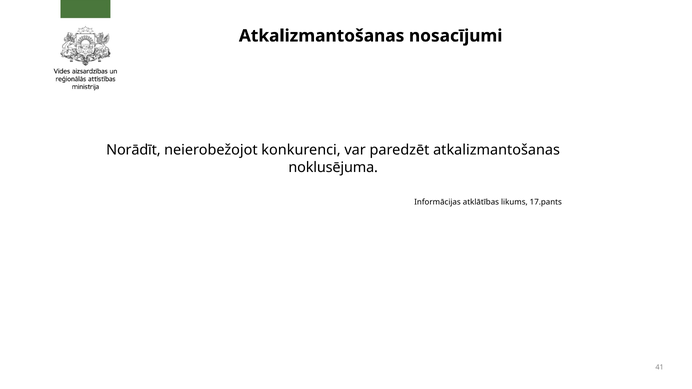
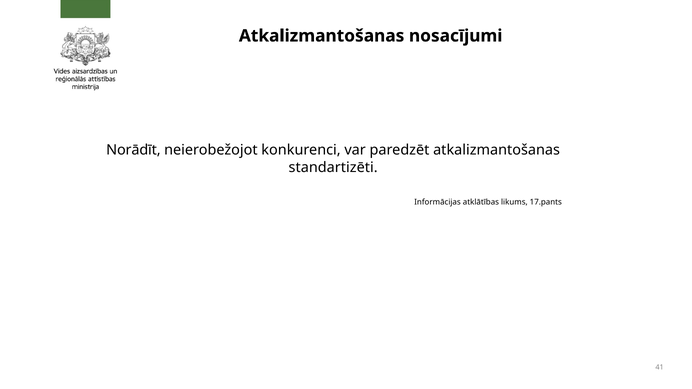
noklusējuma: noklusējuma -> standartizēti
